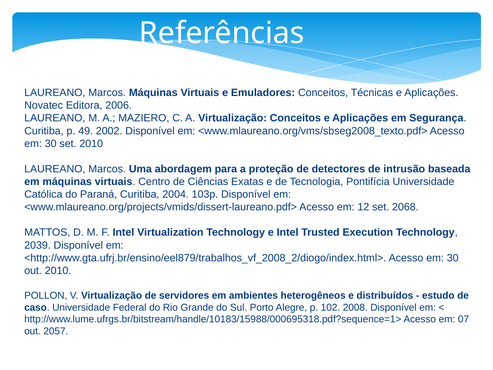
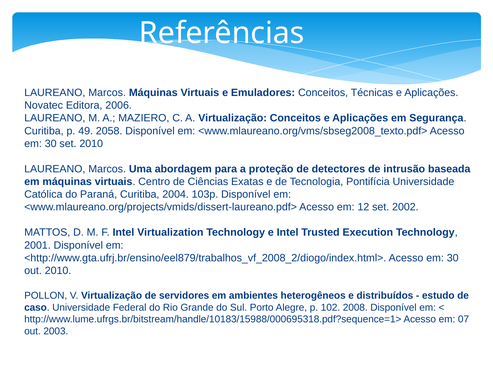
2002: 2002 -> 2058
2068: 2068 -> 2002
2039: 2039 -> 2001
2057: 2057 -> 2003
